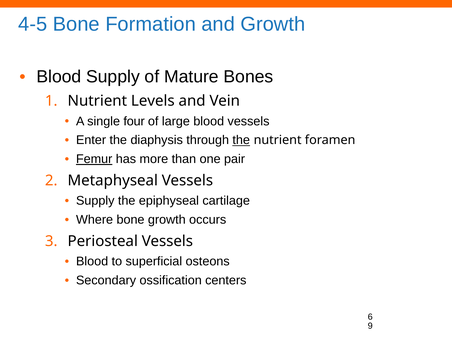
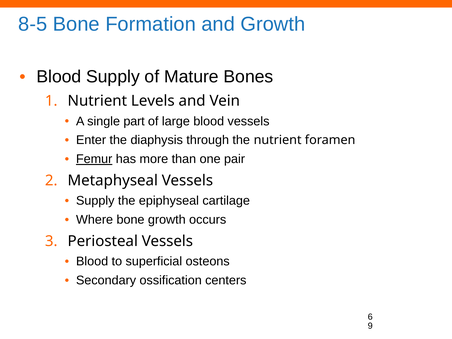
4-5: 4-5 -> 8-5
four: four -> part
the at (241, 140) underline: present -> none
